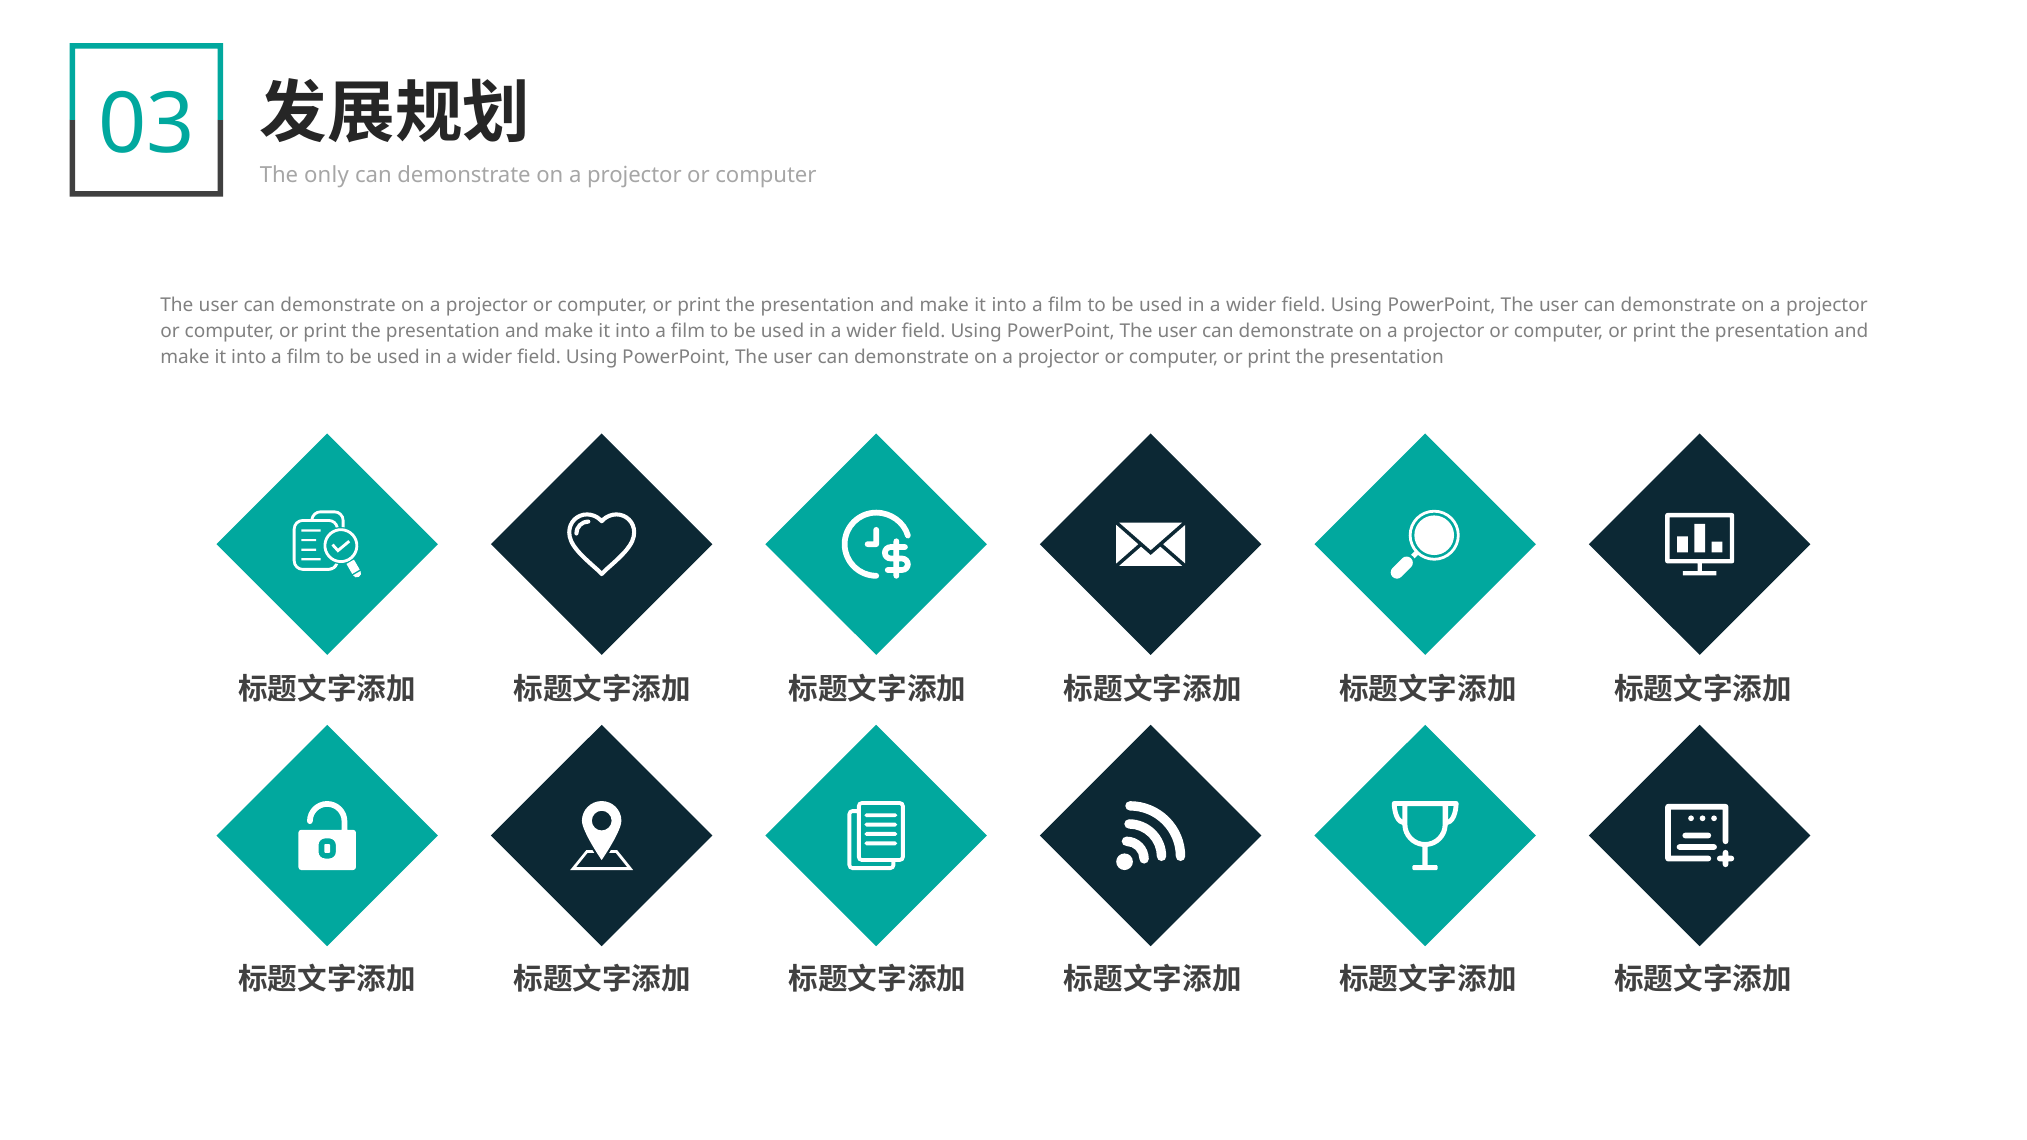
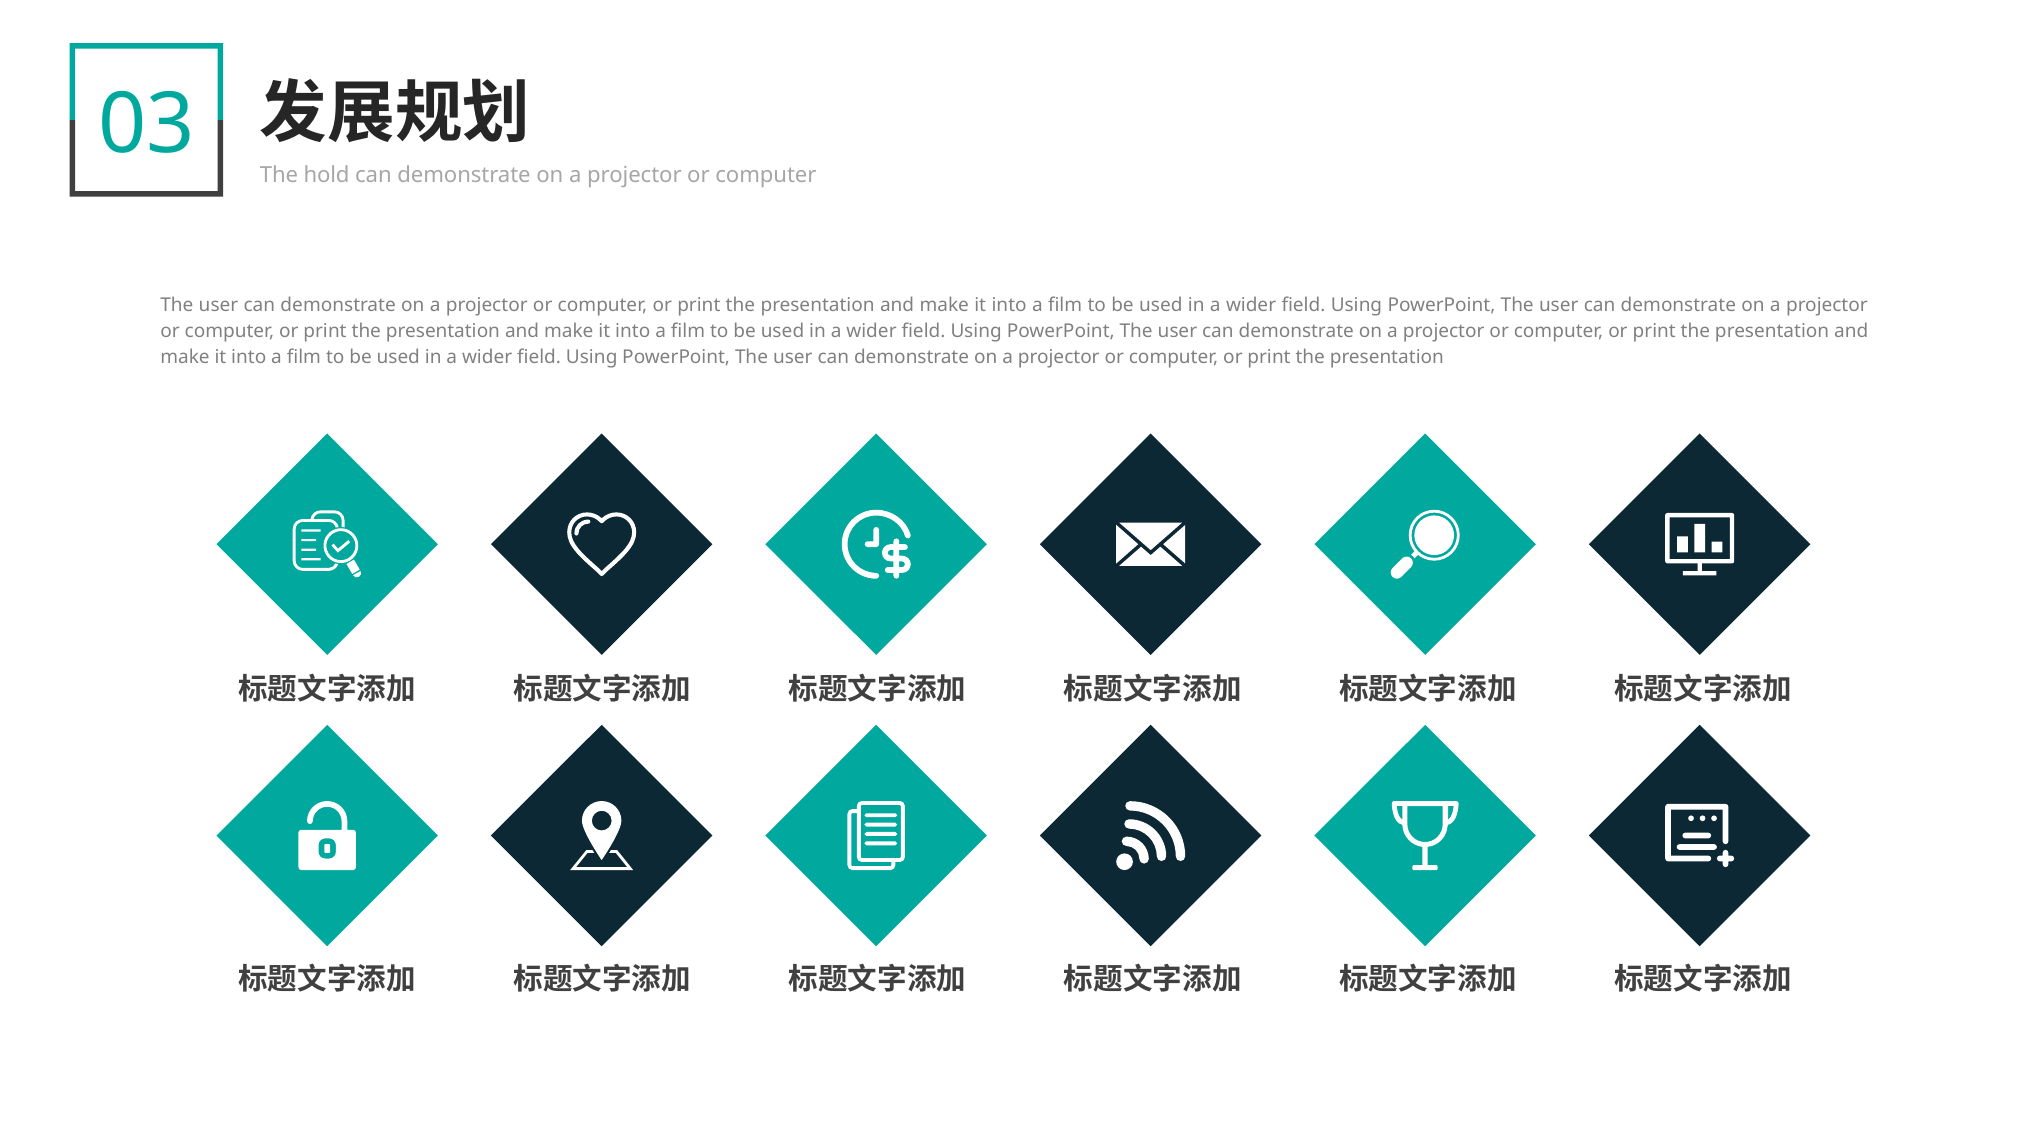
only: only -> hold
